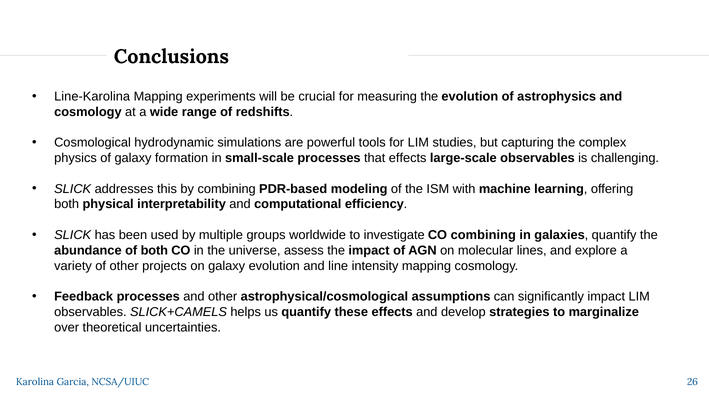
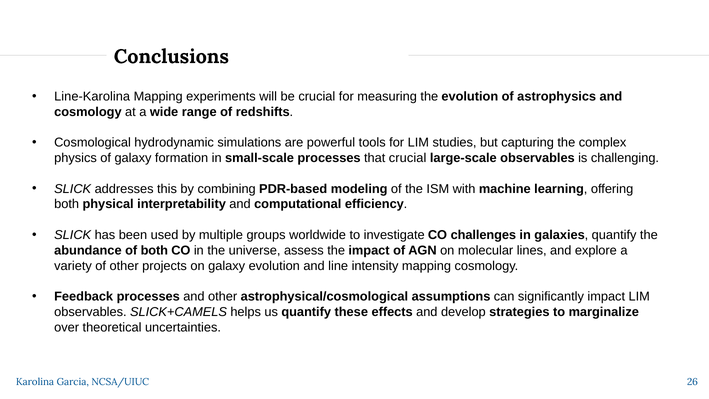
that effects: effects -> crucial
CO combining: combining -> challenges
